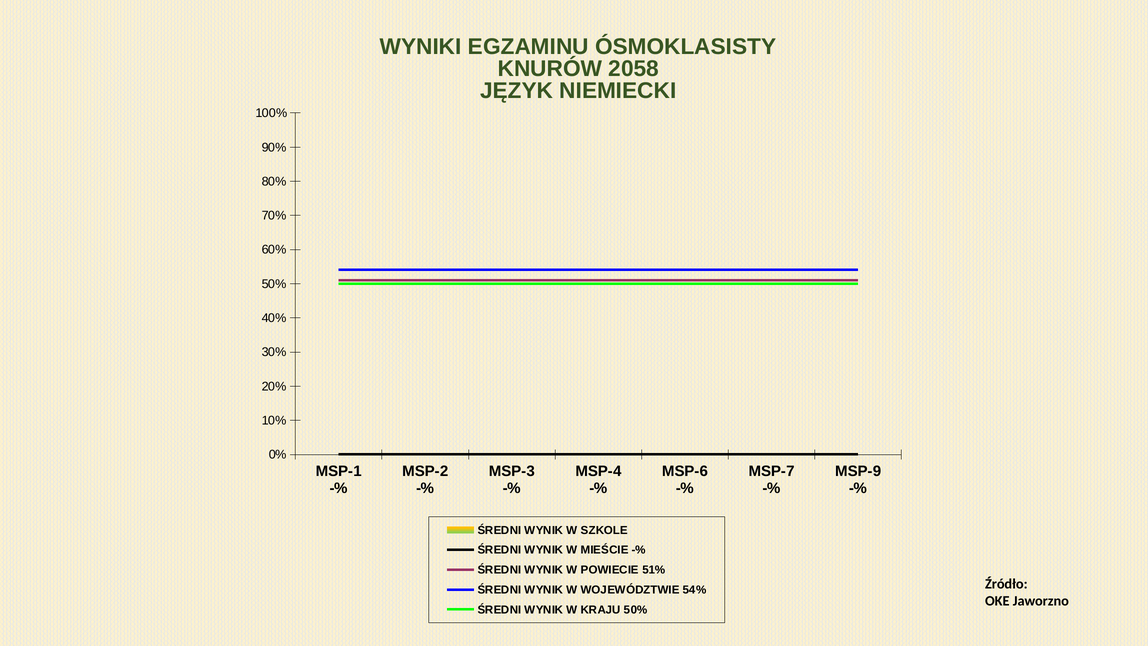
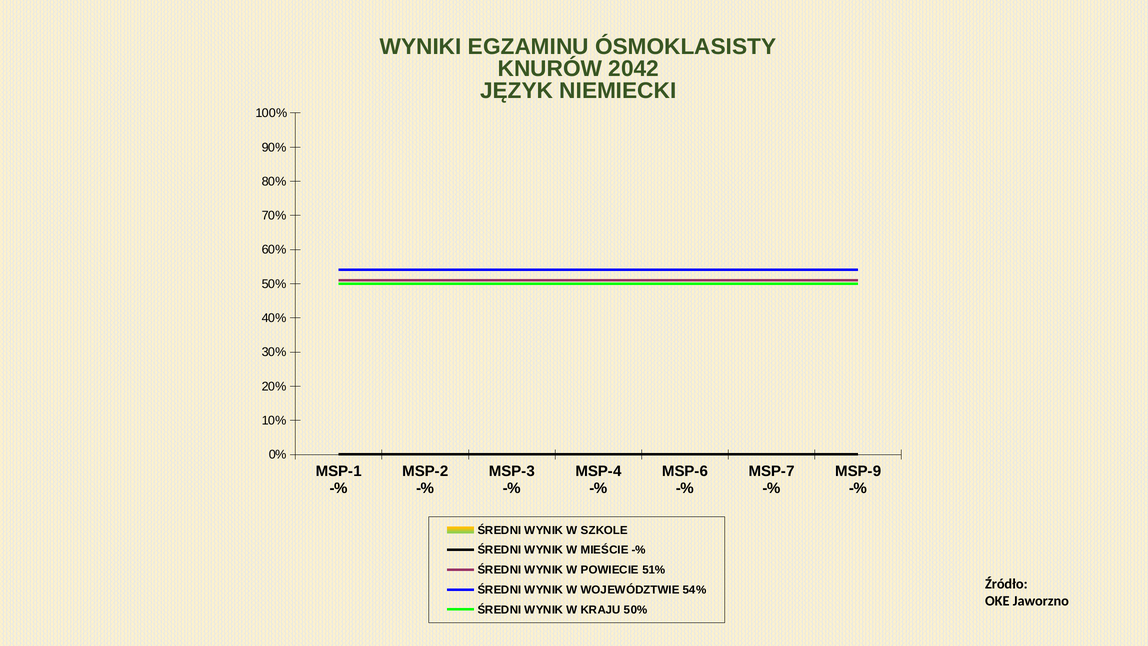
2058: 2058 -> 2042
